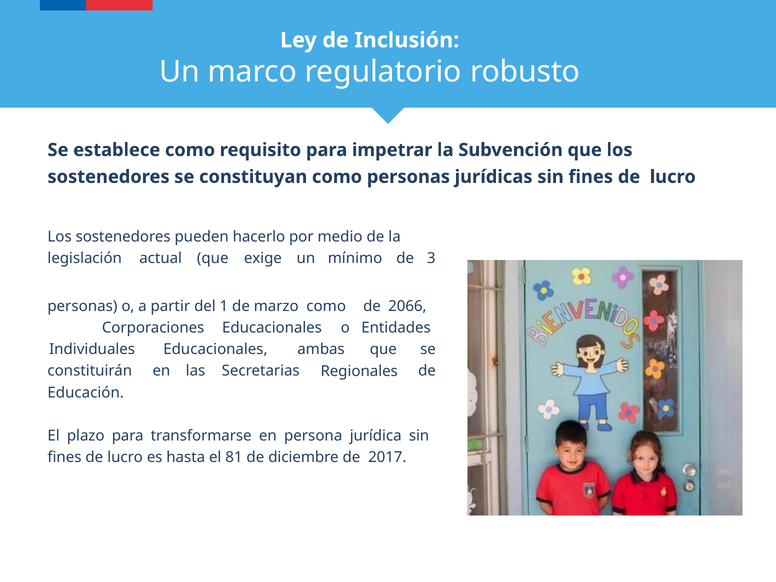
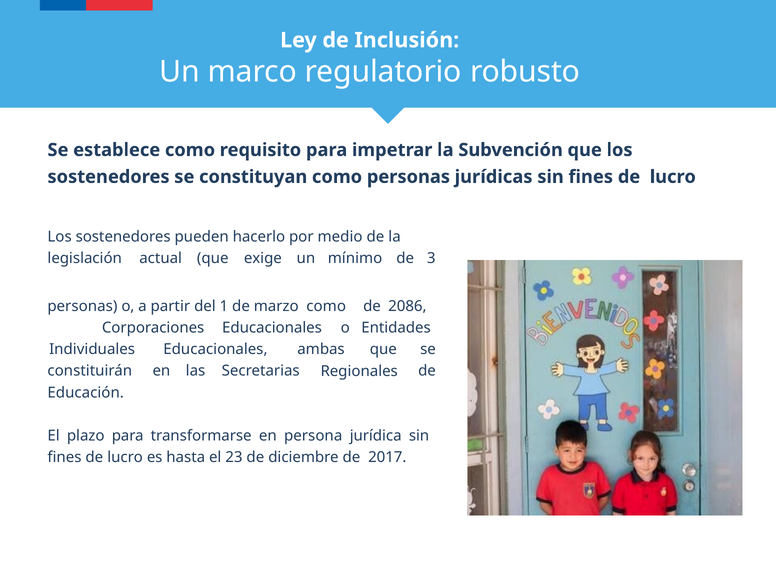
2066: 2066 -> 2086
81: 81 -> 23
